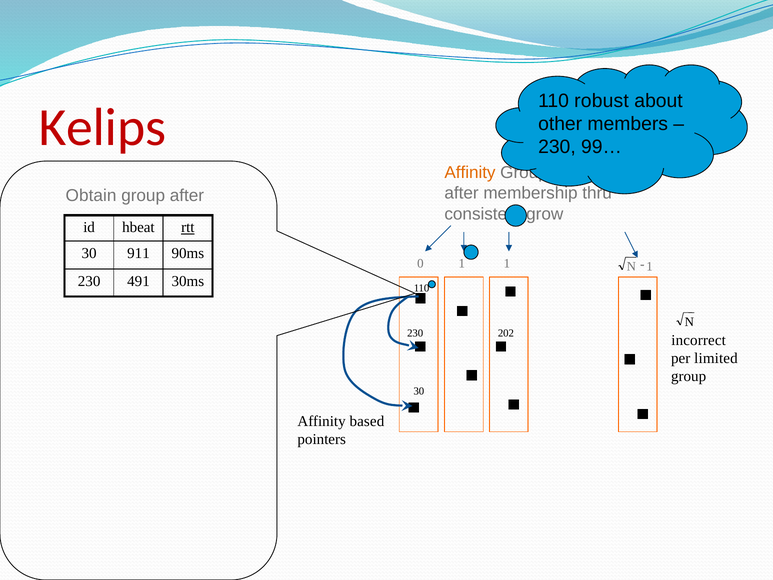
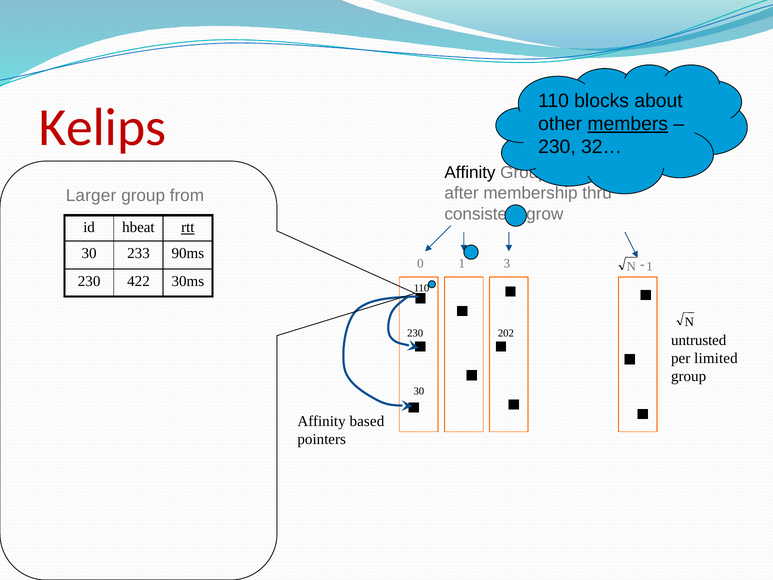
robust: robust -> blocks
members underline: none -> present
99…: 99… -> 32…
Affinity at (470, 173) colour: orange -> black
Obtain: Obtain -> Larger
group after: after -> from
911: 911 -> 233
1 1: 1 -> 3
491: 491 -> 422
incorrect: incorrect -> untrusted
